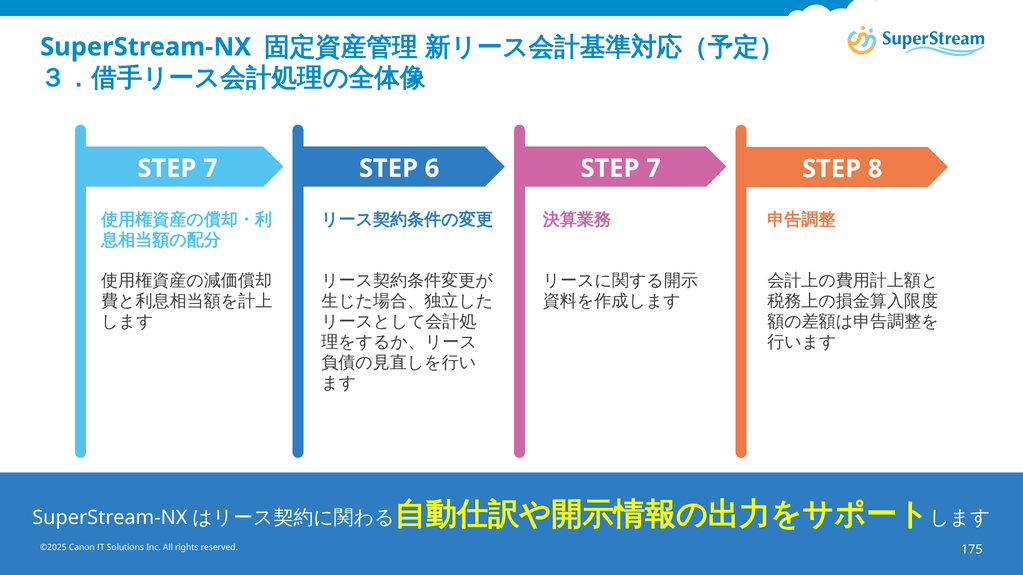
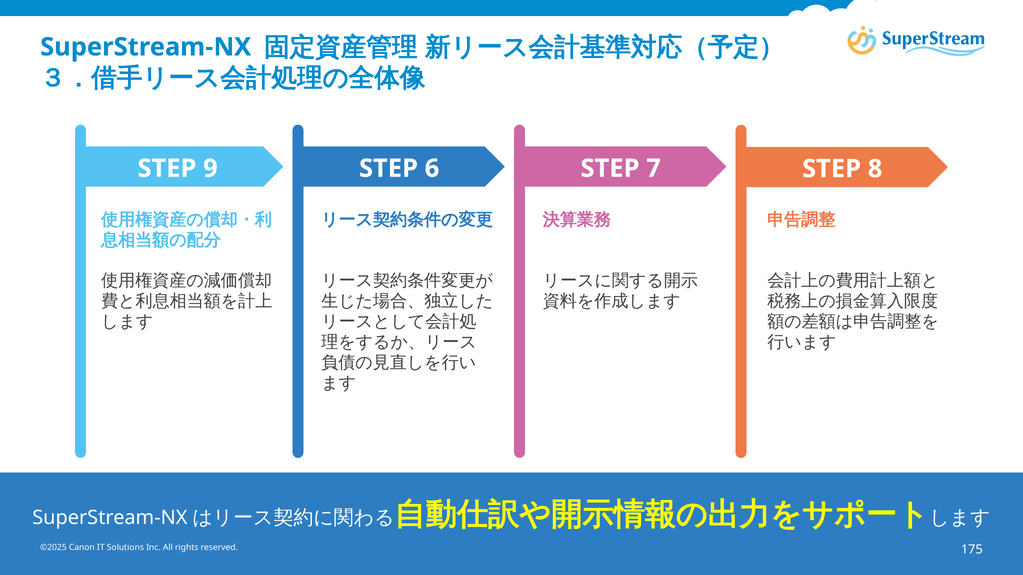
7 at (210, 169): 7 -> 9
